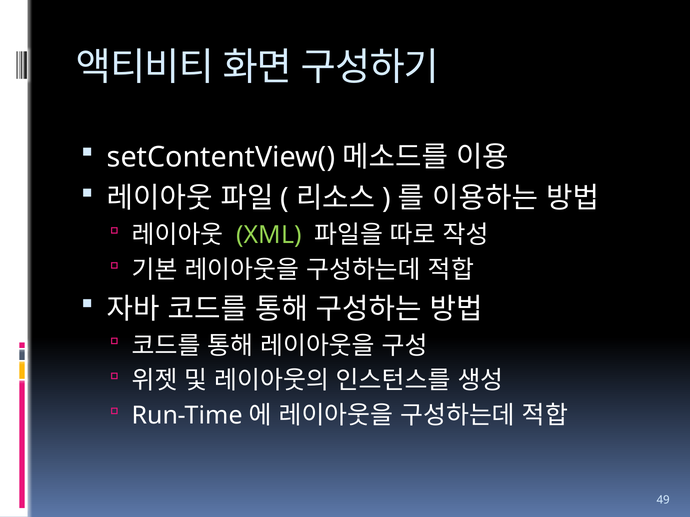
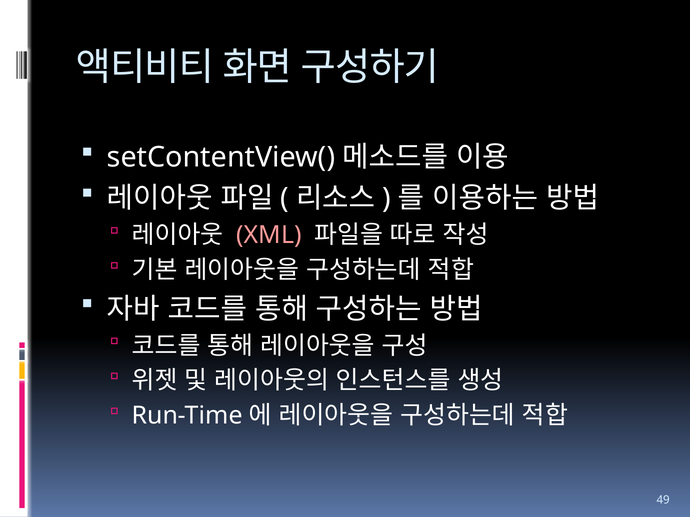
XML colour: light green -> pink
